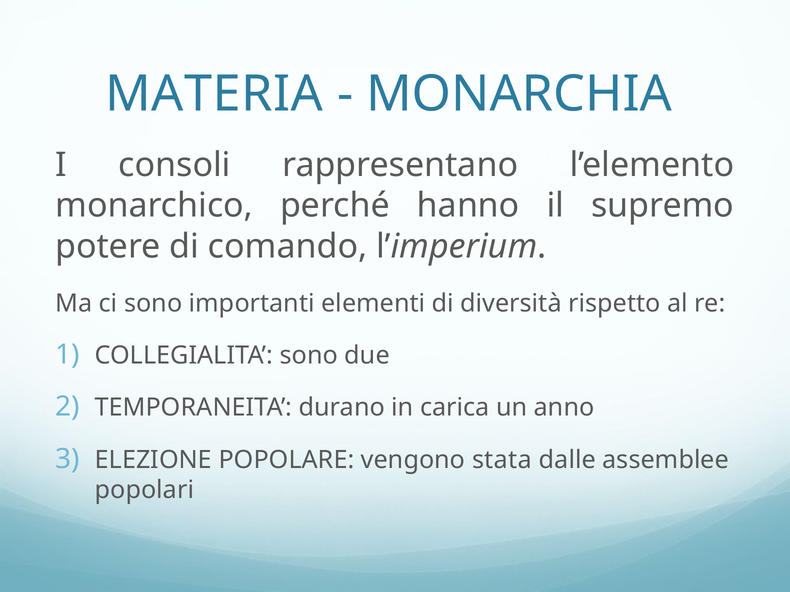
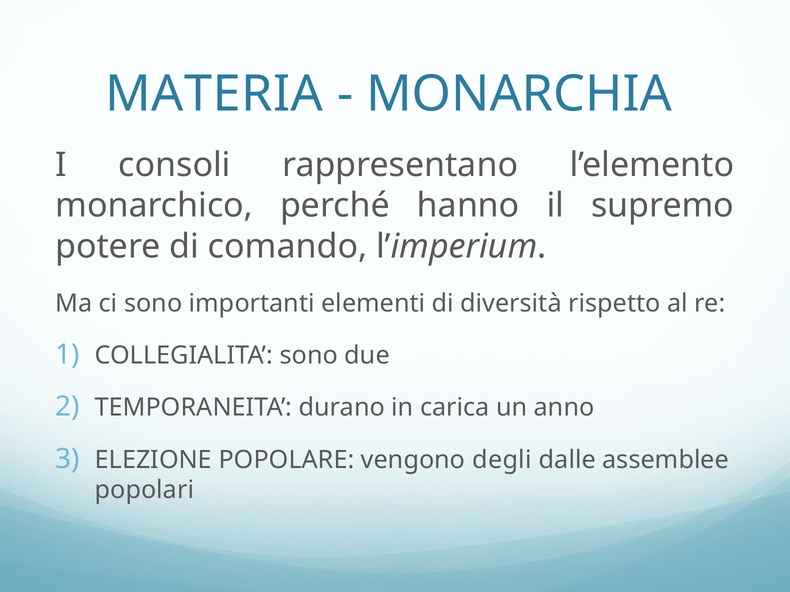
stata: stata -> degli
